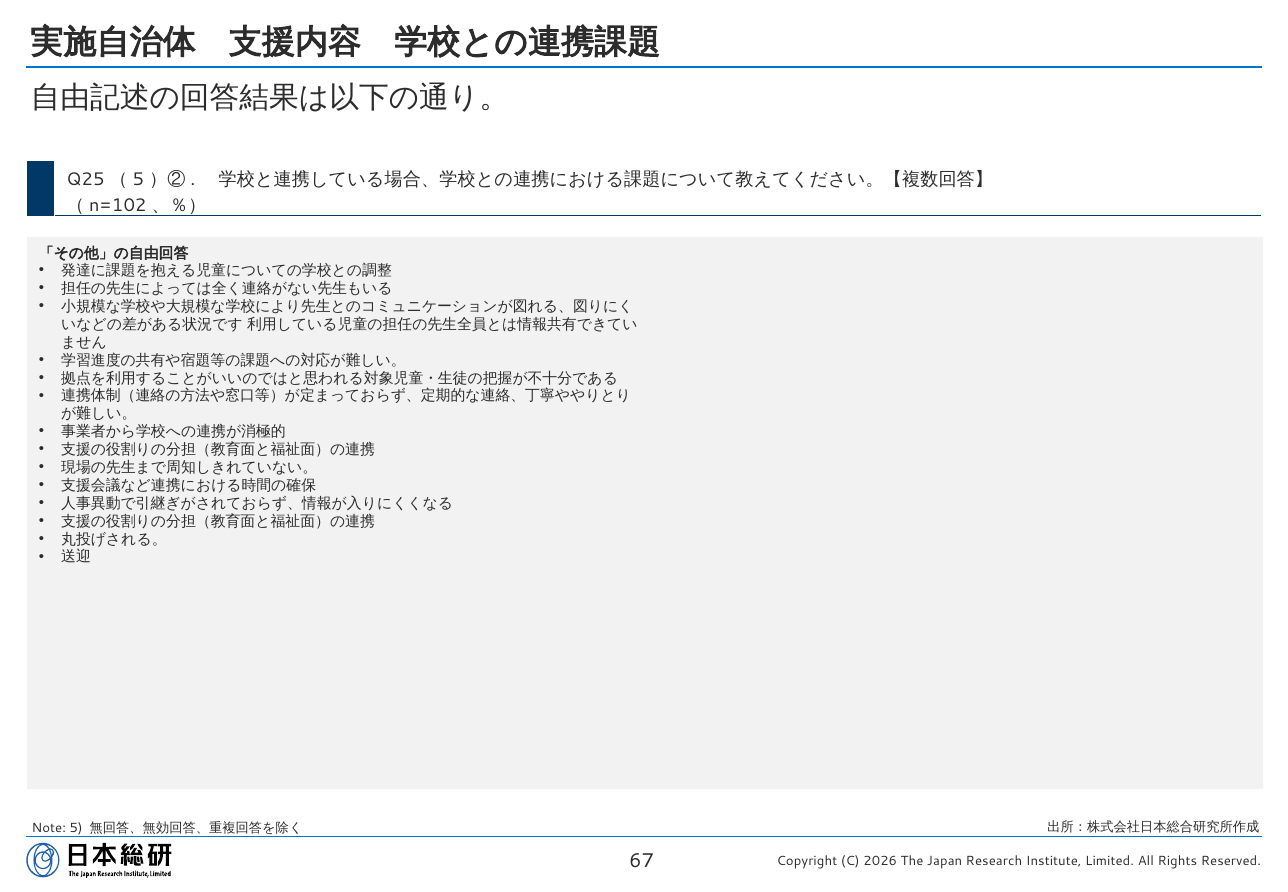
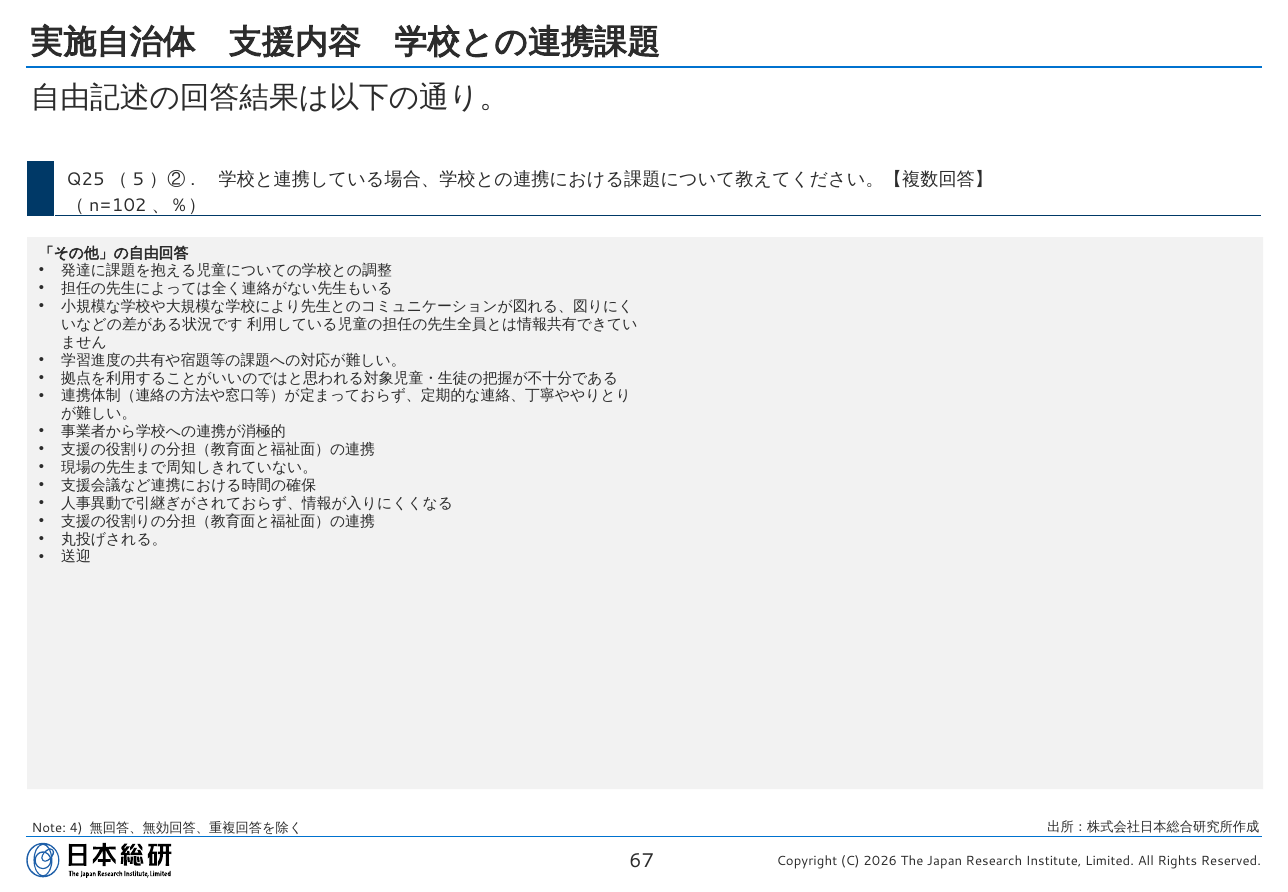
Note 5: 5 -> 4
